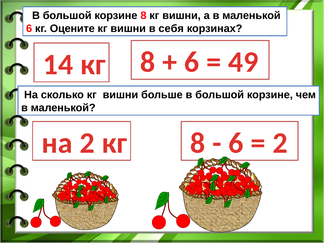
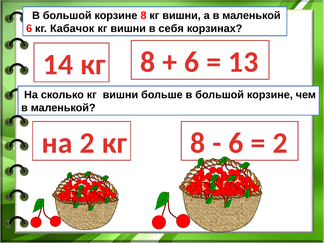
Оцените: Оцените -> Кабачок
49: 49 -> 13
